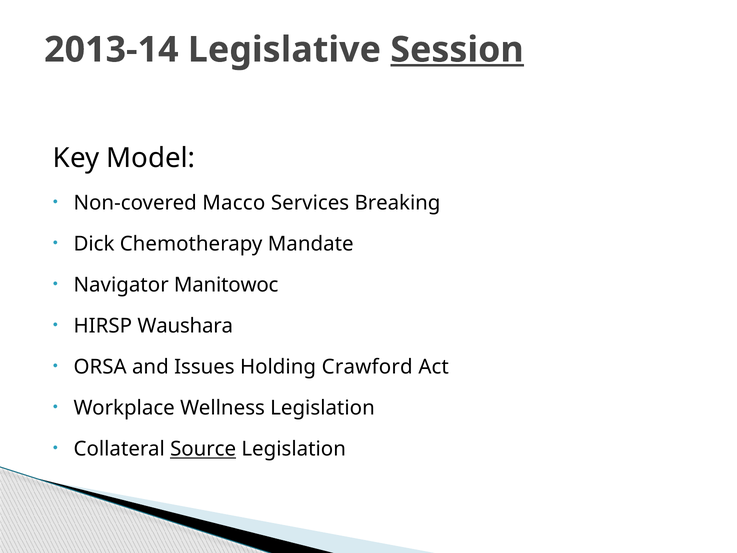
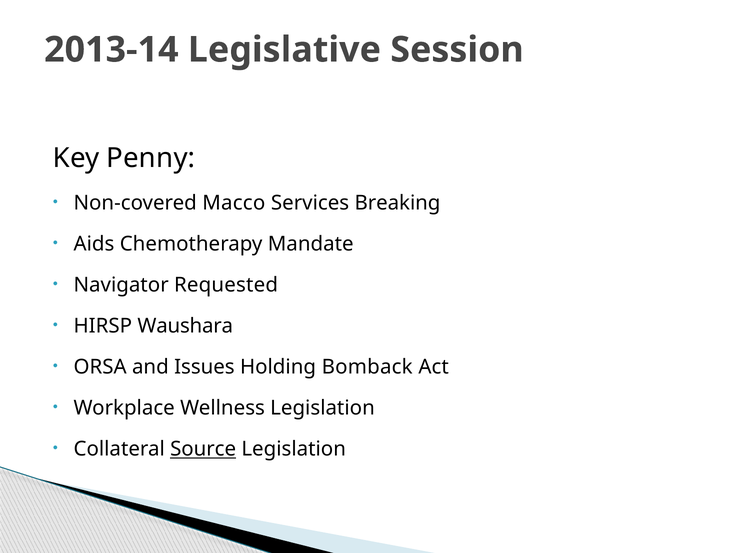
Session underline: present -> none
Model: Model -> Penny
Dick: Dick -> Aids
Manitowoc: Manitowoc -> Requested
Crawford: Crawford -> Bomback
